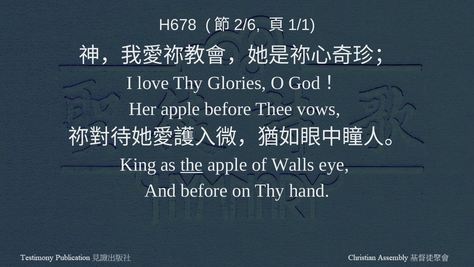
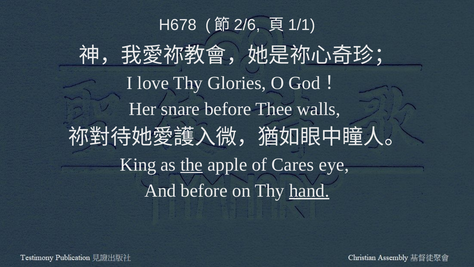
Her apple: apple -> snare
vows: vows -> walls
Walls: Walls -> Cares
hand underline: none -> present
